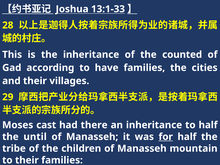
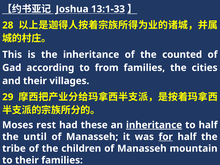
have: have -> from
cast: cast -> rest
there: there -> these
inheritance at (154, 125) underline: none -> present
